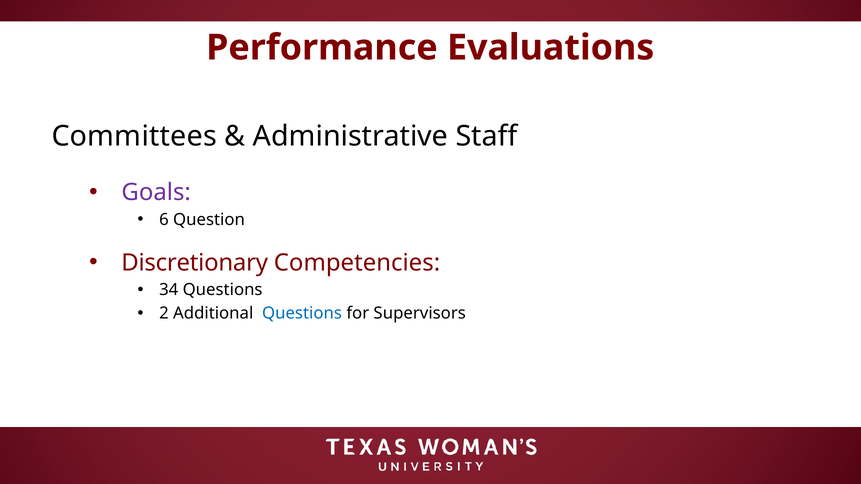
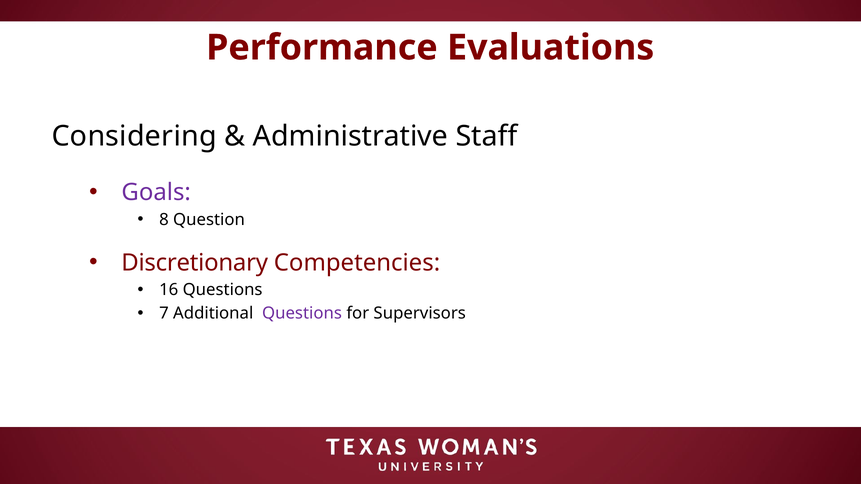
Committees: Committees -> Considering
6: 6 -> 8
34: 34 -> 16
2: 2 -> 7
Questions at (302, 314) colour: blue -> purple
